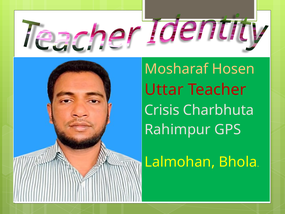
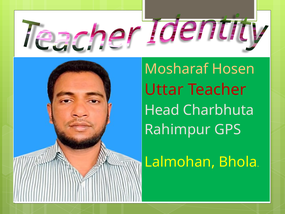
Crisis: Crisis -> Head
